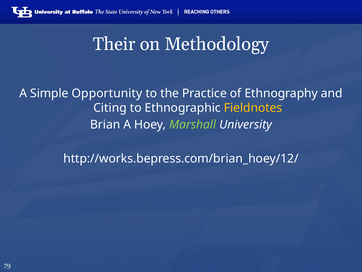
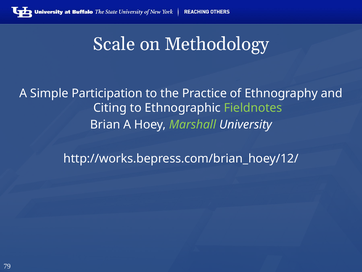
Their: Their -> Scale
Opportunity: Opportunity -> Participation
Fieldnotes colour: yellow -> light green
